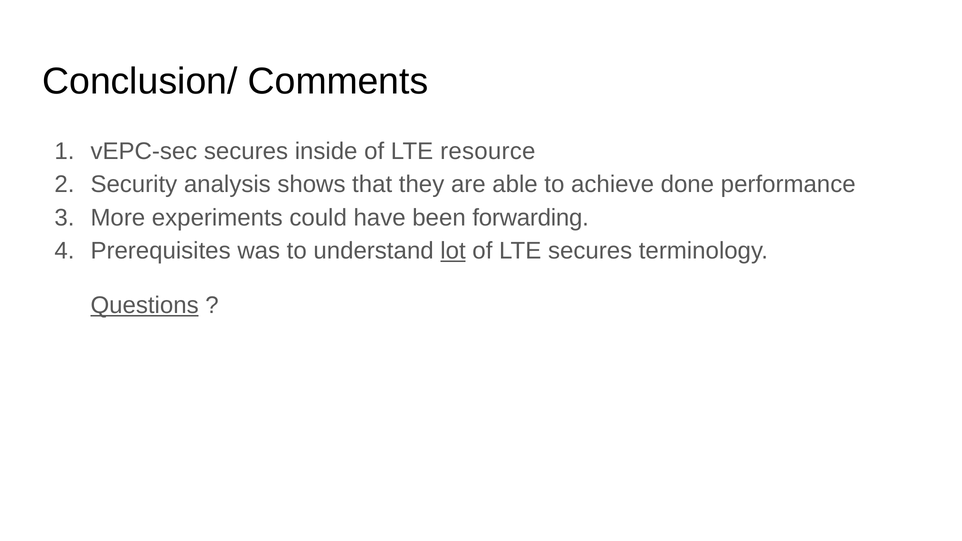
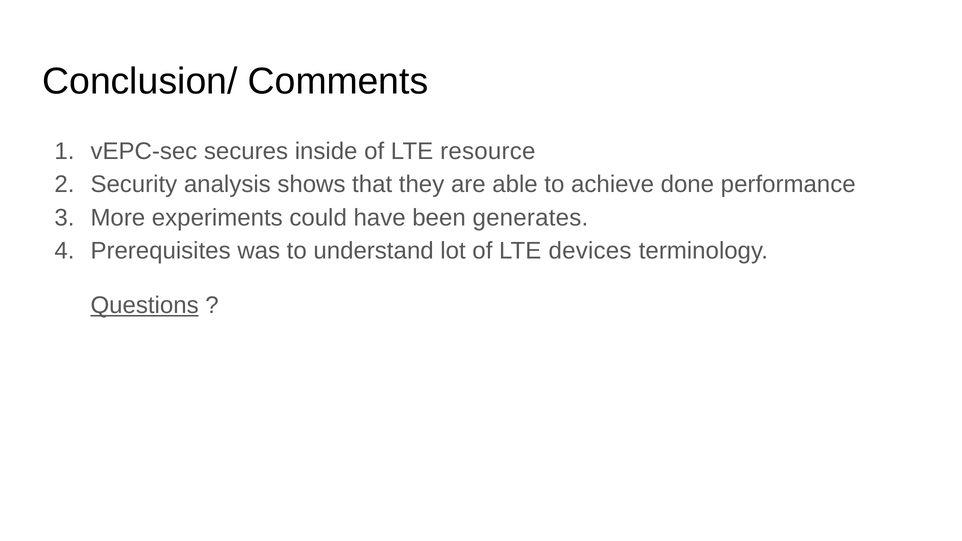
forwarding: forwarding -> generates
lot underline: present -> none
LTE secures: secures -> devices
